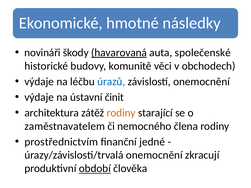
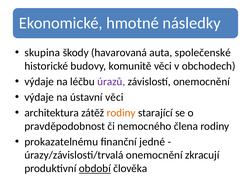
novináři: novináři -> skupina
havarovaná underline: present -> none
úrazů colour: blue -> purple
ústavní činit: činit -> věci
zaměstnavatelem: zaměstnavatelem -> pravděpodobnost
prostřednictvím: prostřednictvím -> prokazatelnému
